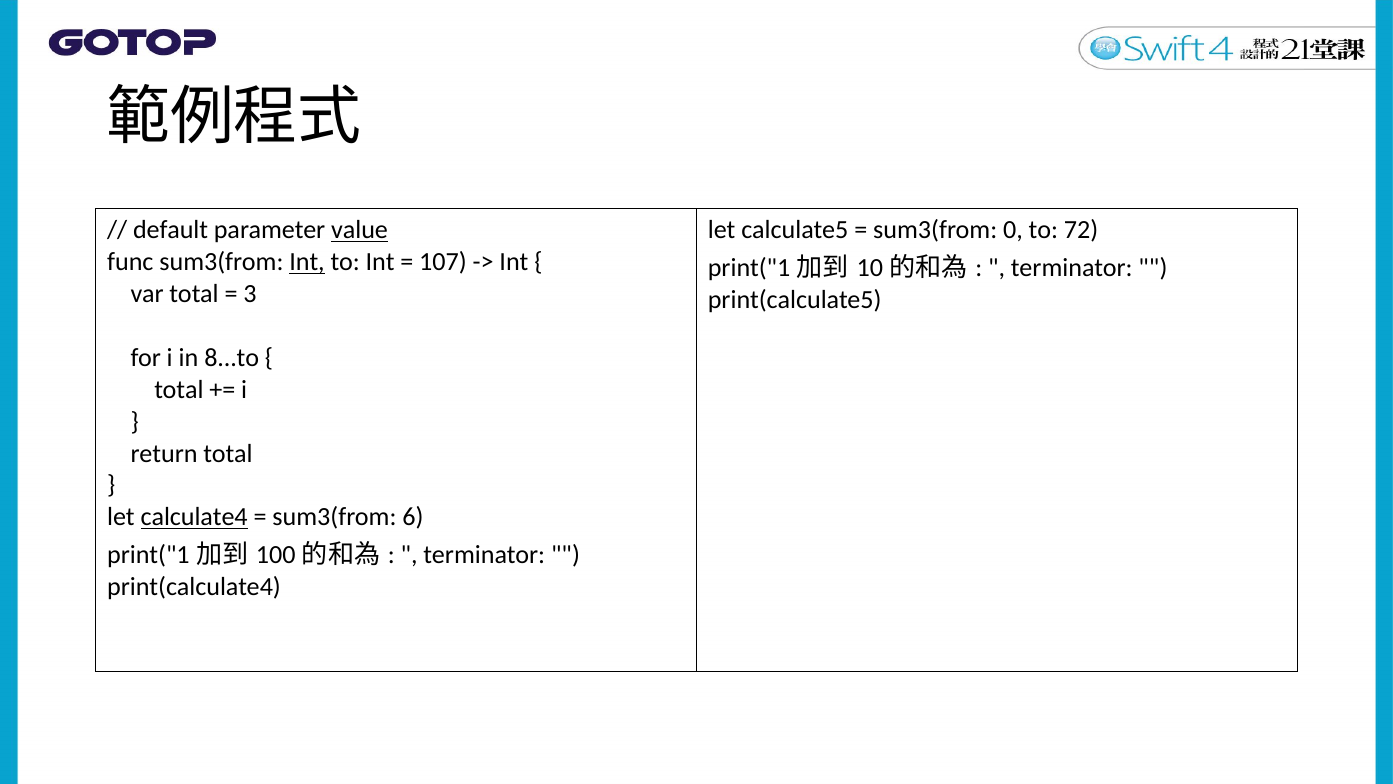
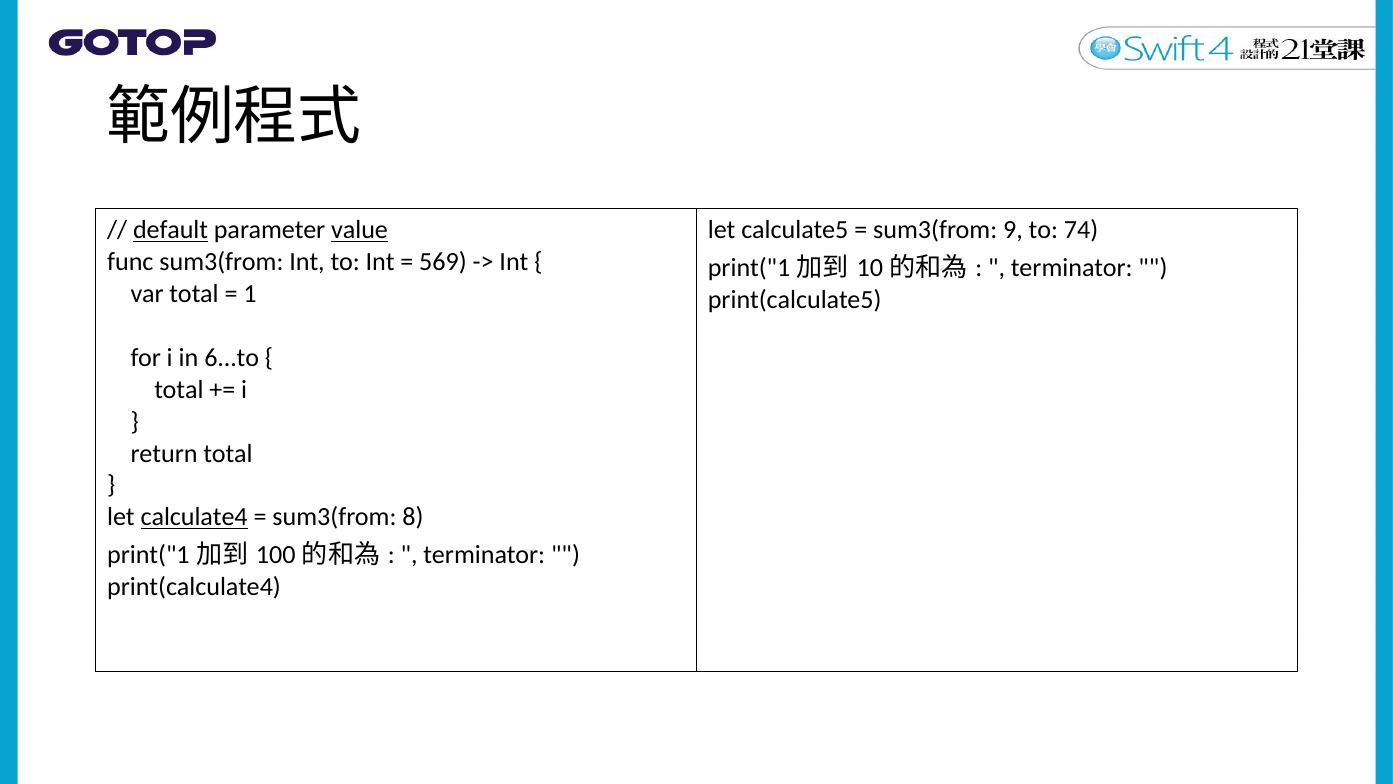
default underline: none -> present
0: 0 -> 9
72: 72 -> 74
Int at (307, 262) underline: present -> none
107: 107 -> 569
3: 3 -> 1
8...to: 8...to -> 6...to
6: 6 -> 8
